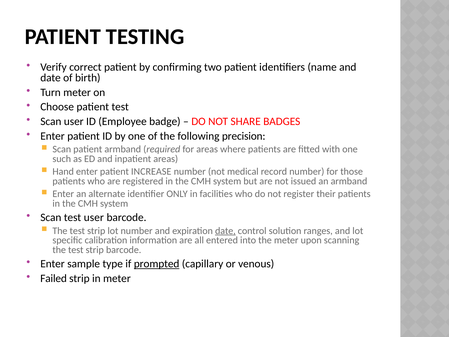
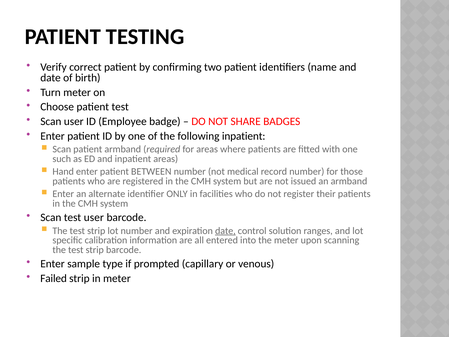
following precision: precision -> inpatient
INCREASE: INCREASE -> BETWEEN
prompted underline: present -> none
